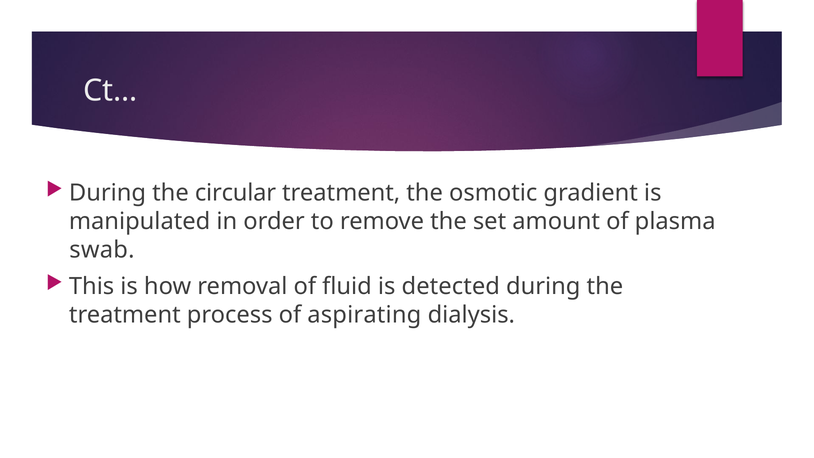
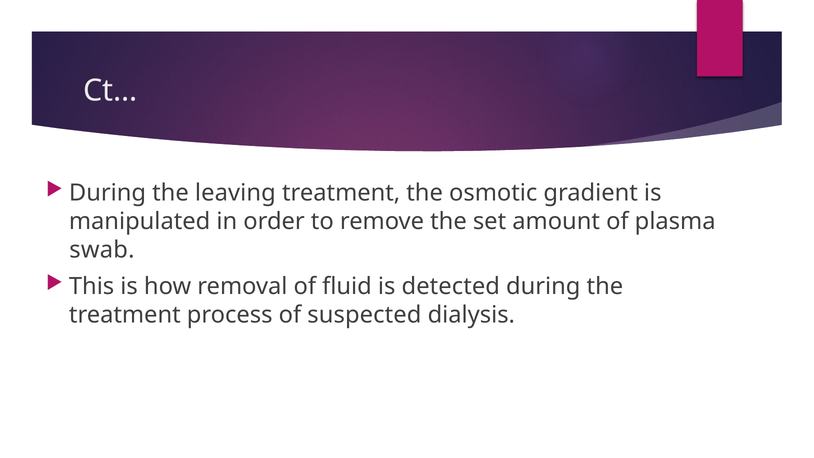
circular: circular -> leaving
aspirating: aspirating -> suspected
